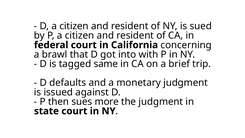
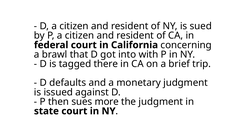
same: same -> there
